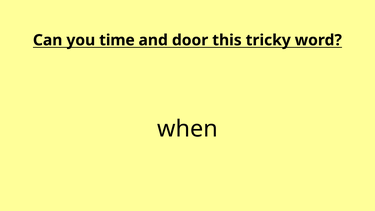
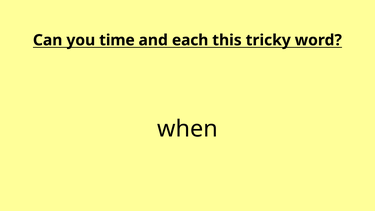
door: door -> each
